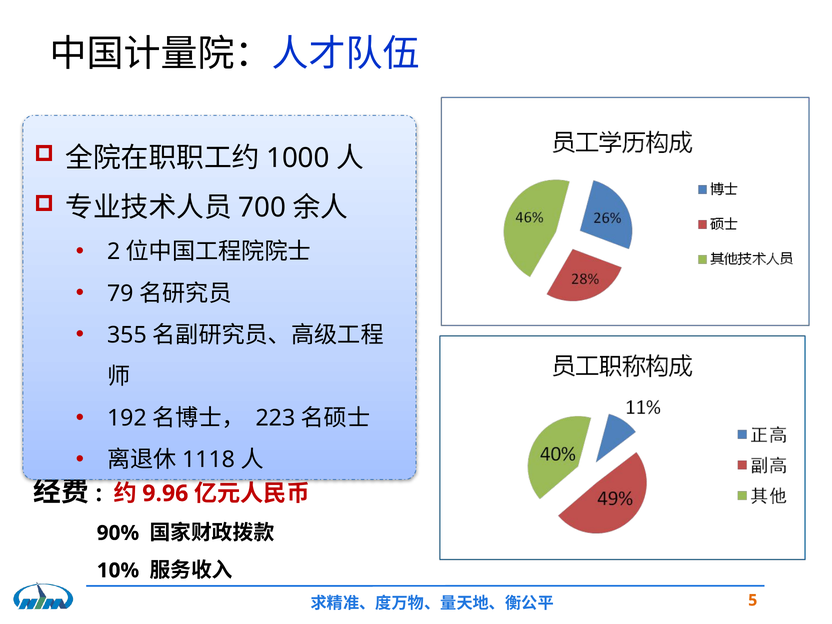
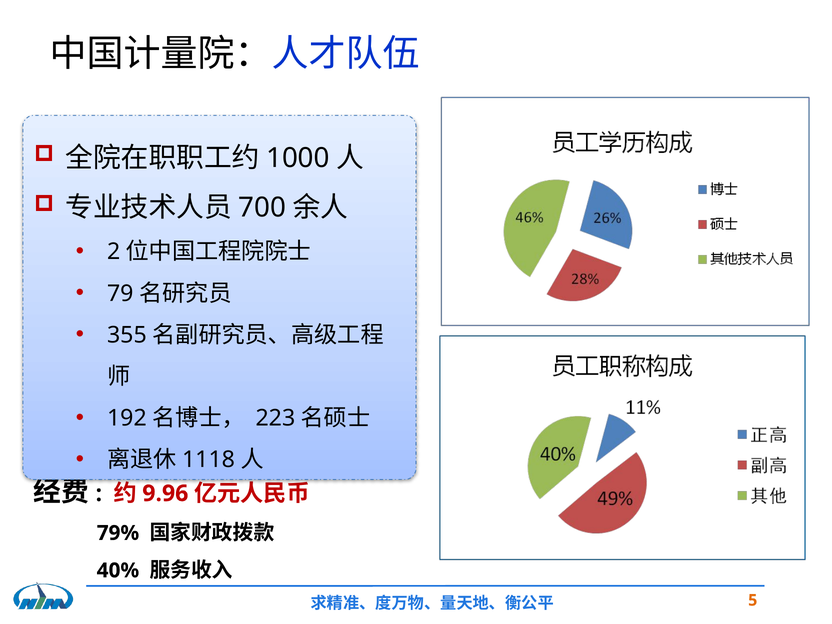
90%: 90% -> 79%
10%: 10% -> 40%
